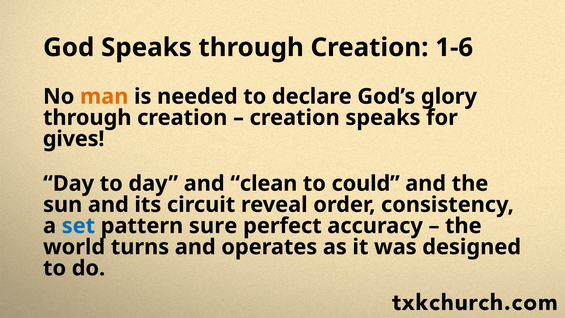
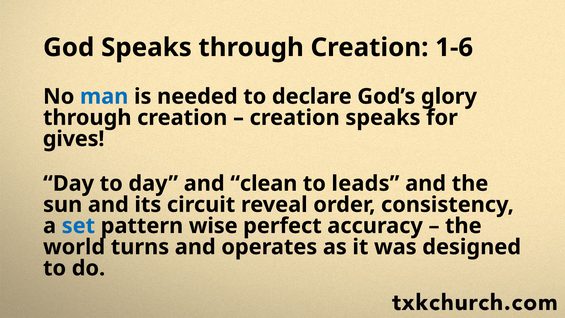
man colour: orange -> blue
could: could -> leads
sure: sure -> wise
